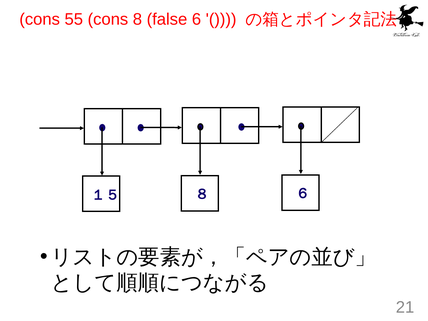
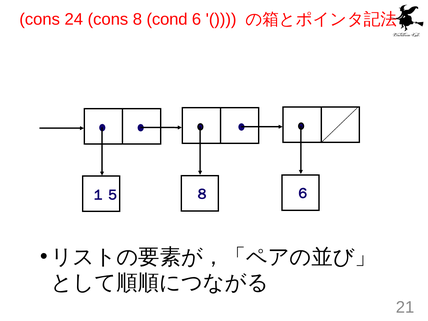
55: 55 -> 24
false: false -> cond
